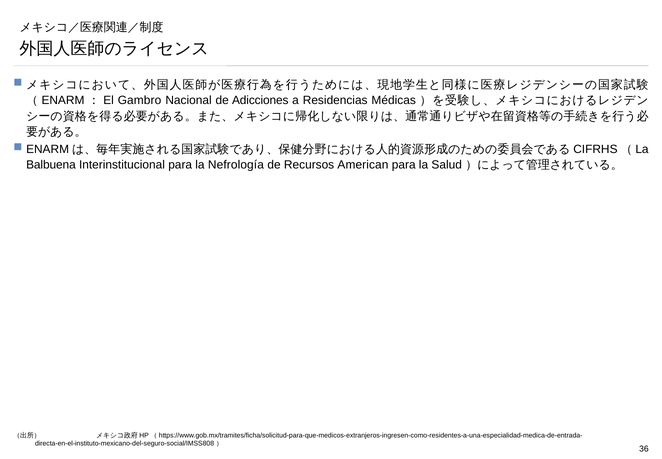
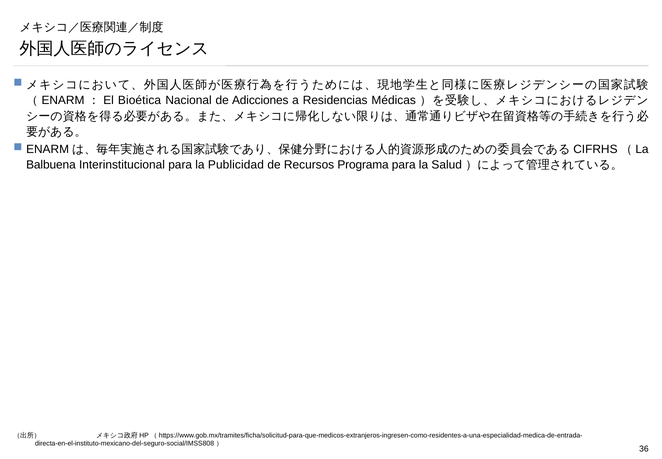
Gambro: Gambro -> Bioética
Nefrología: Nefrología -> Publicidad
American: American -> Programa
